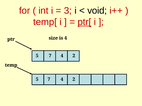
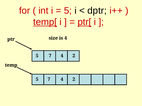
3 at (68, 11): 3 -> 5
void: void -> dptr
temp[ underline: none -> present
